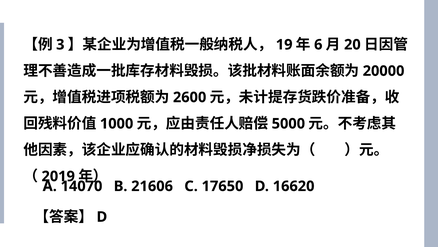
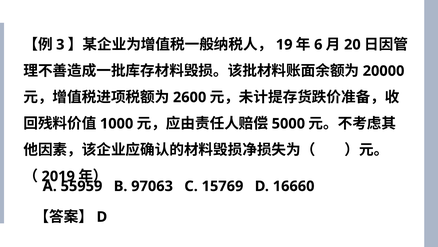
14070: 14070 -> 55959
21606: 21606 -> 97063
17650: 17650 -> 15769
16620: 16620 -> 16660
